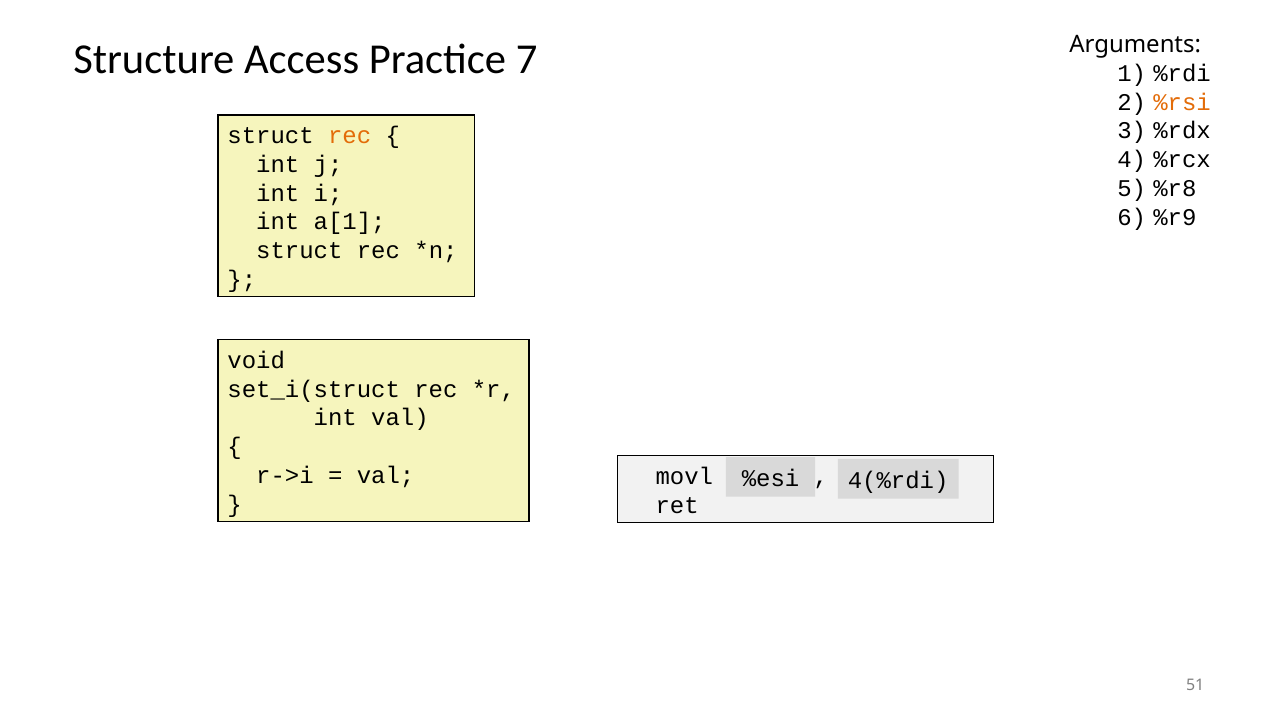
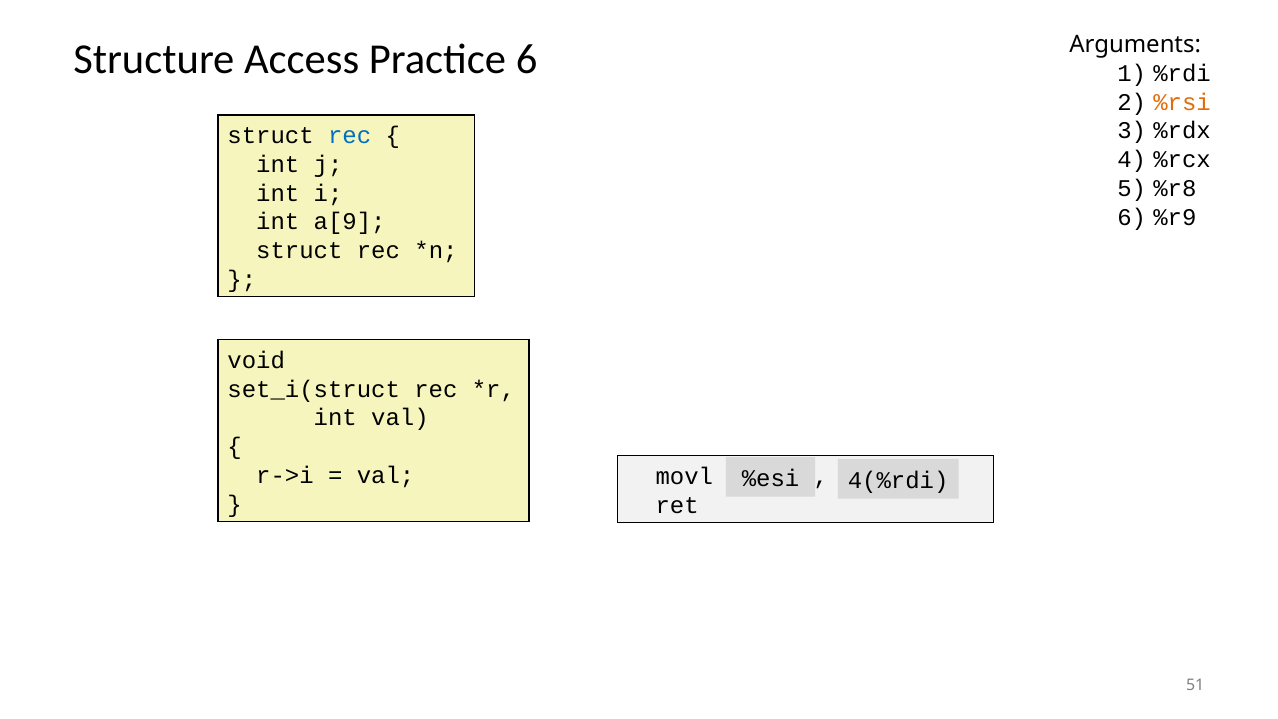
Practice 7: 7 -> 6
rec at (350, 136) colour: orange -> blue
a[1: a[1 -> a[9
